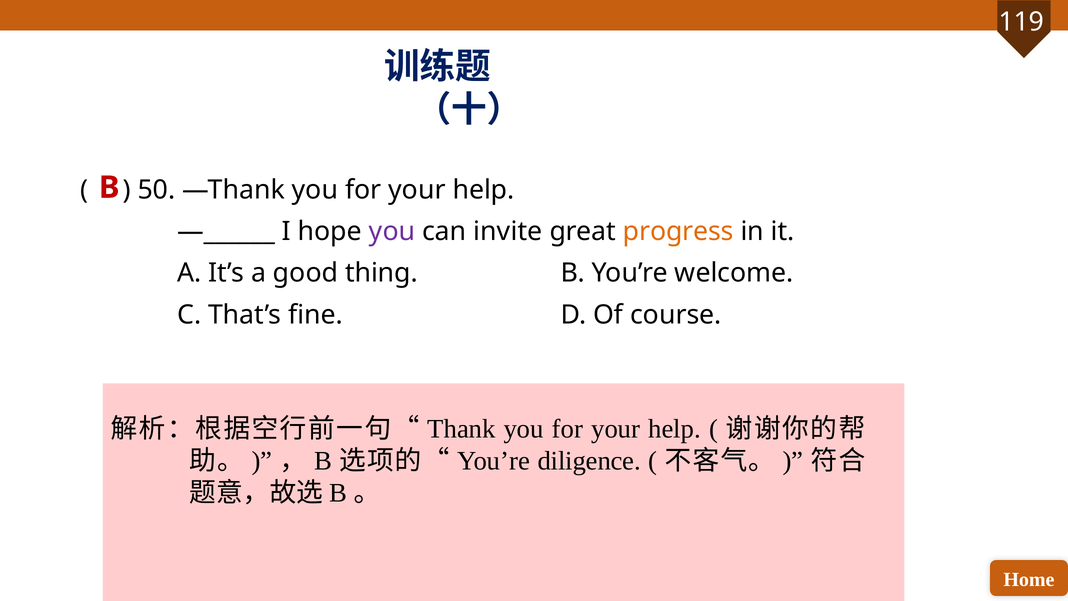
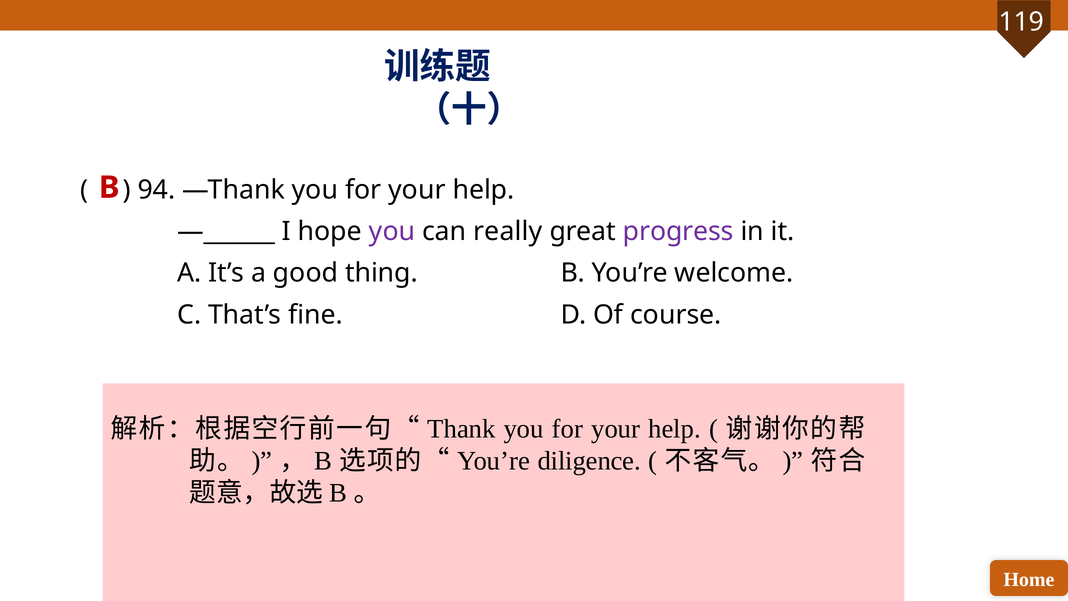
50: 50 -> 94
invite: invite -> really
progress colour: orange -> purple
